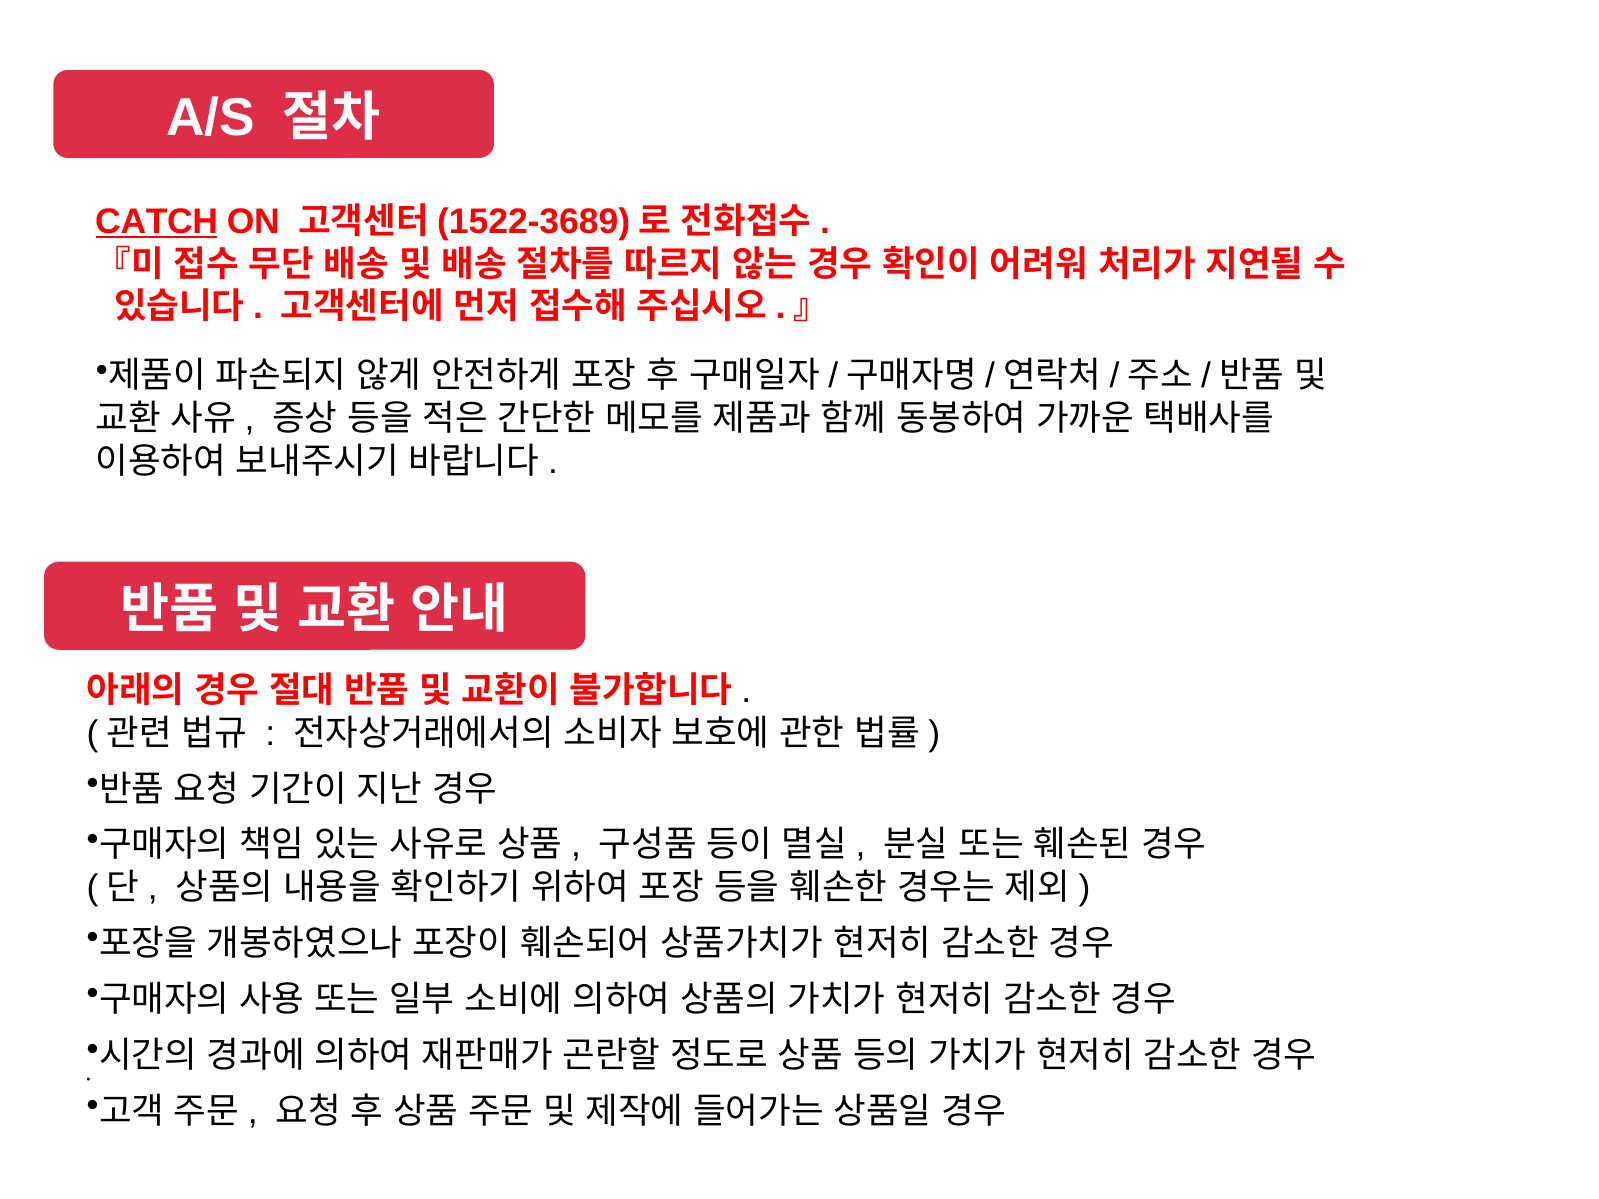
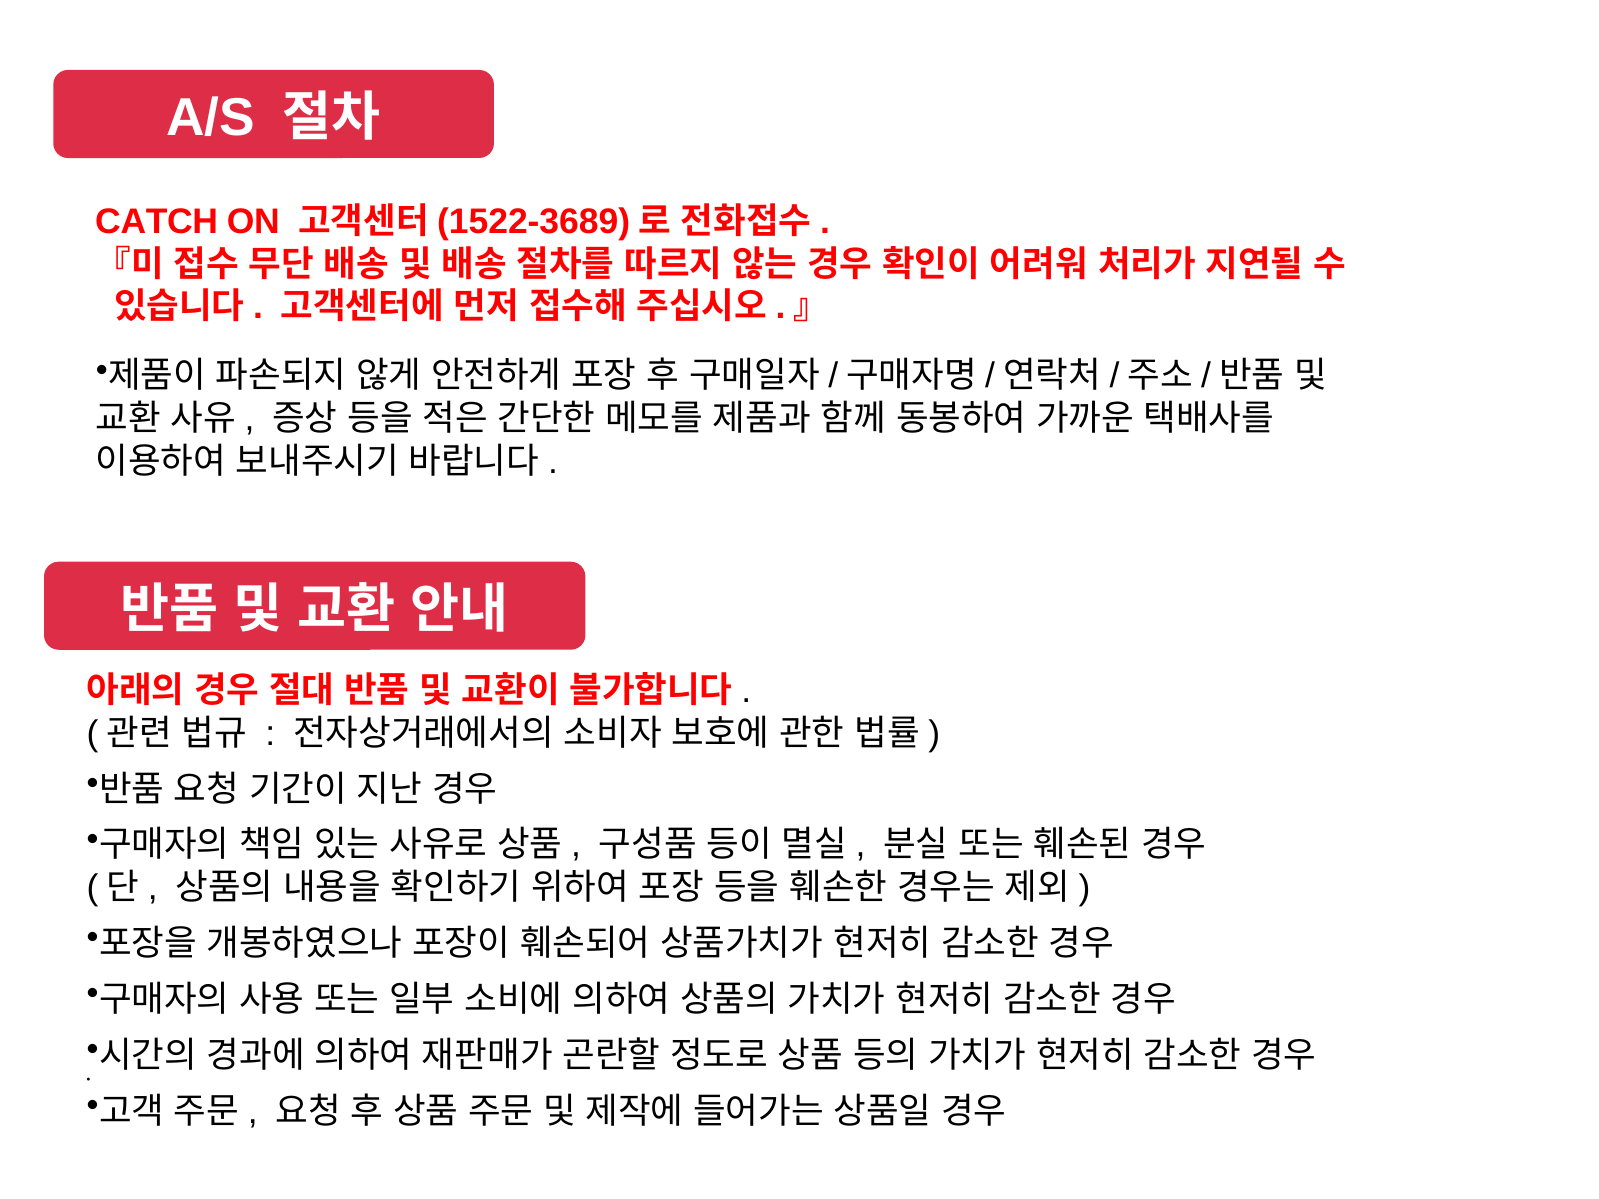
CATCH underline: present -> none
